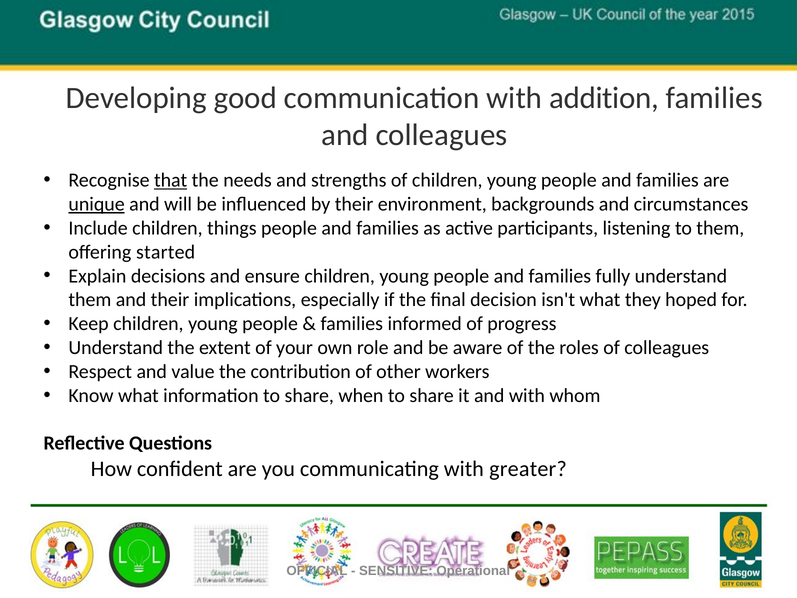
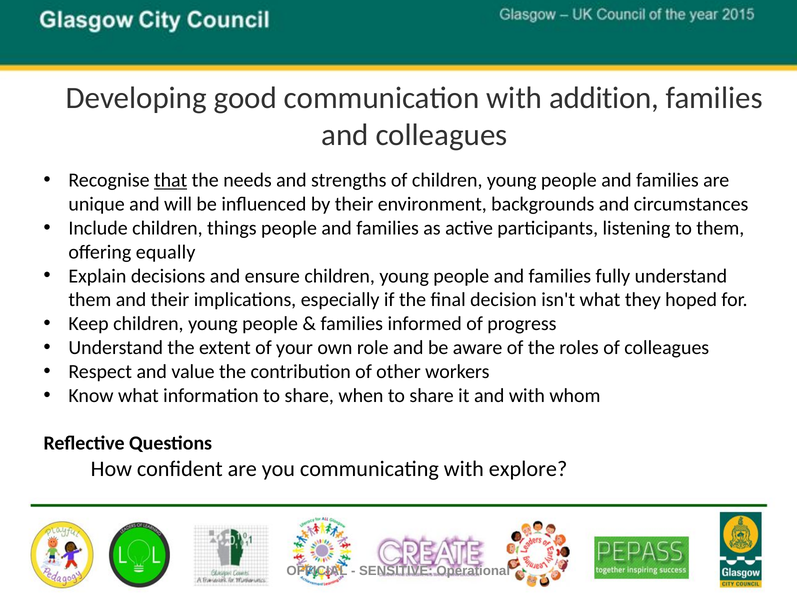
unique underline: present -> none
started: started -> equally
greater: greater -> explore
